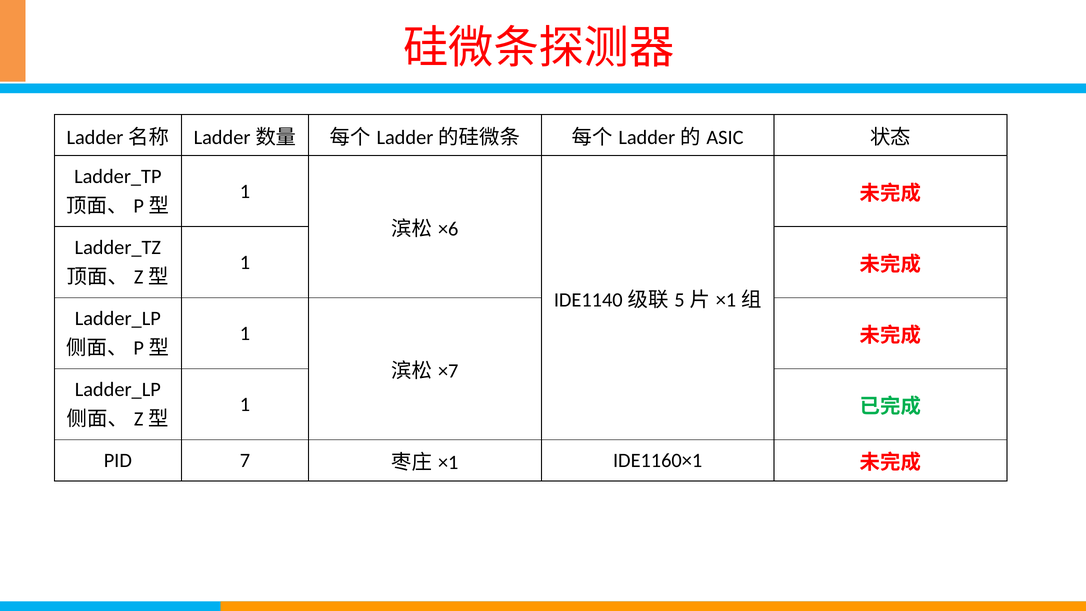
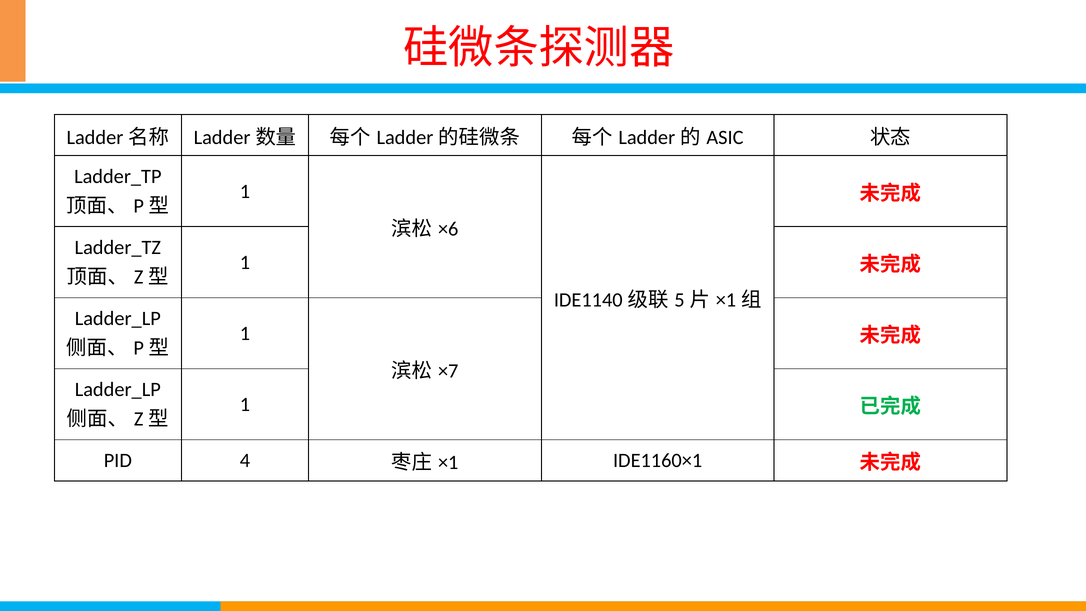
7: 7 -> 4
